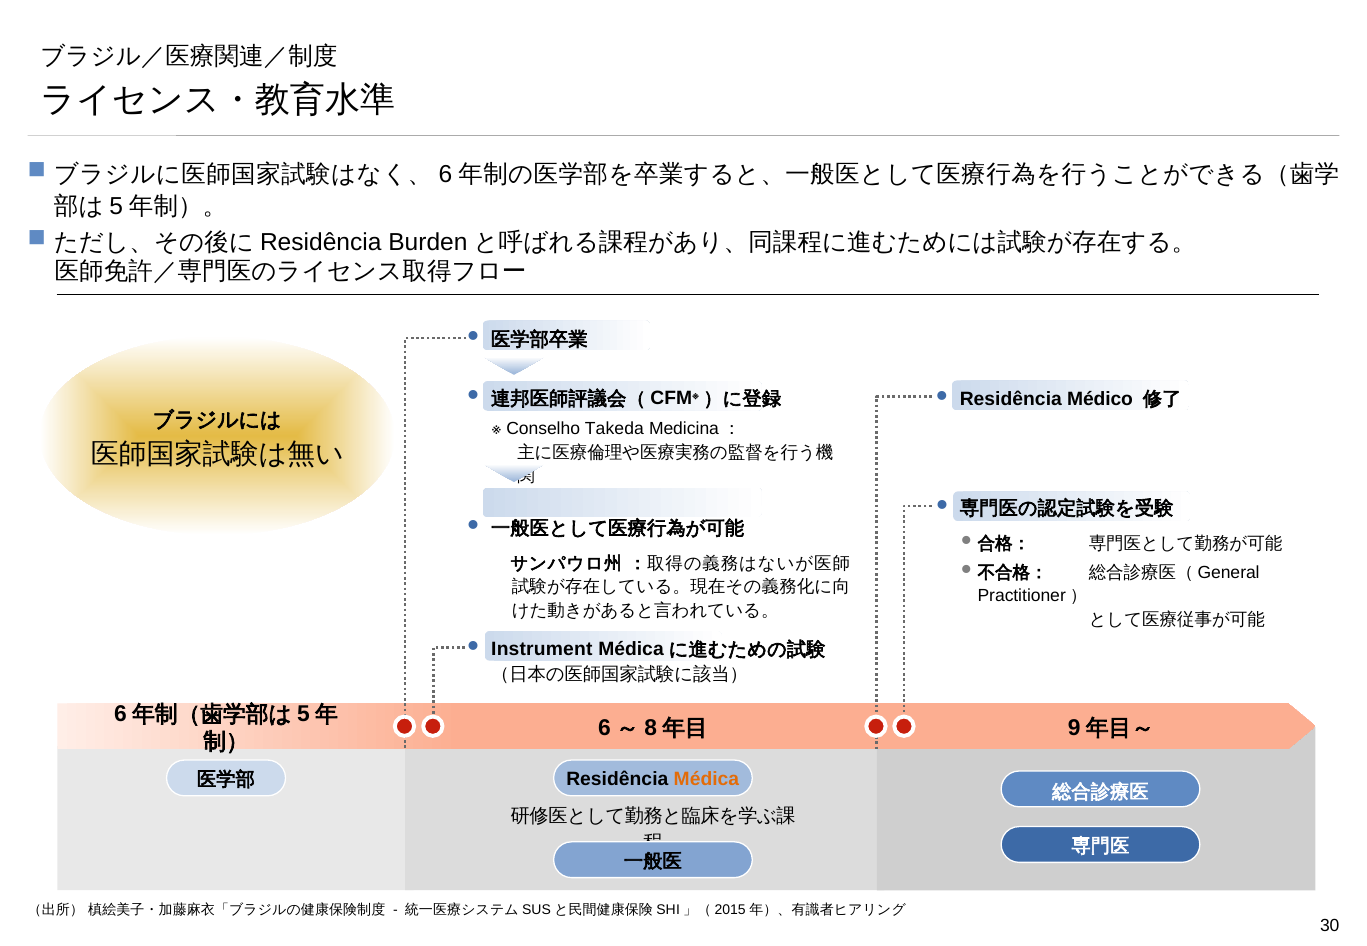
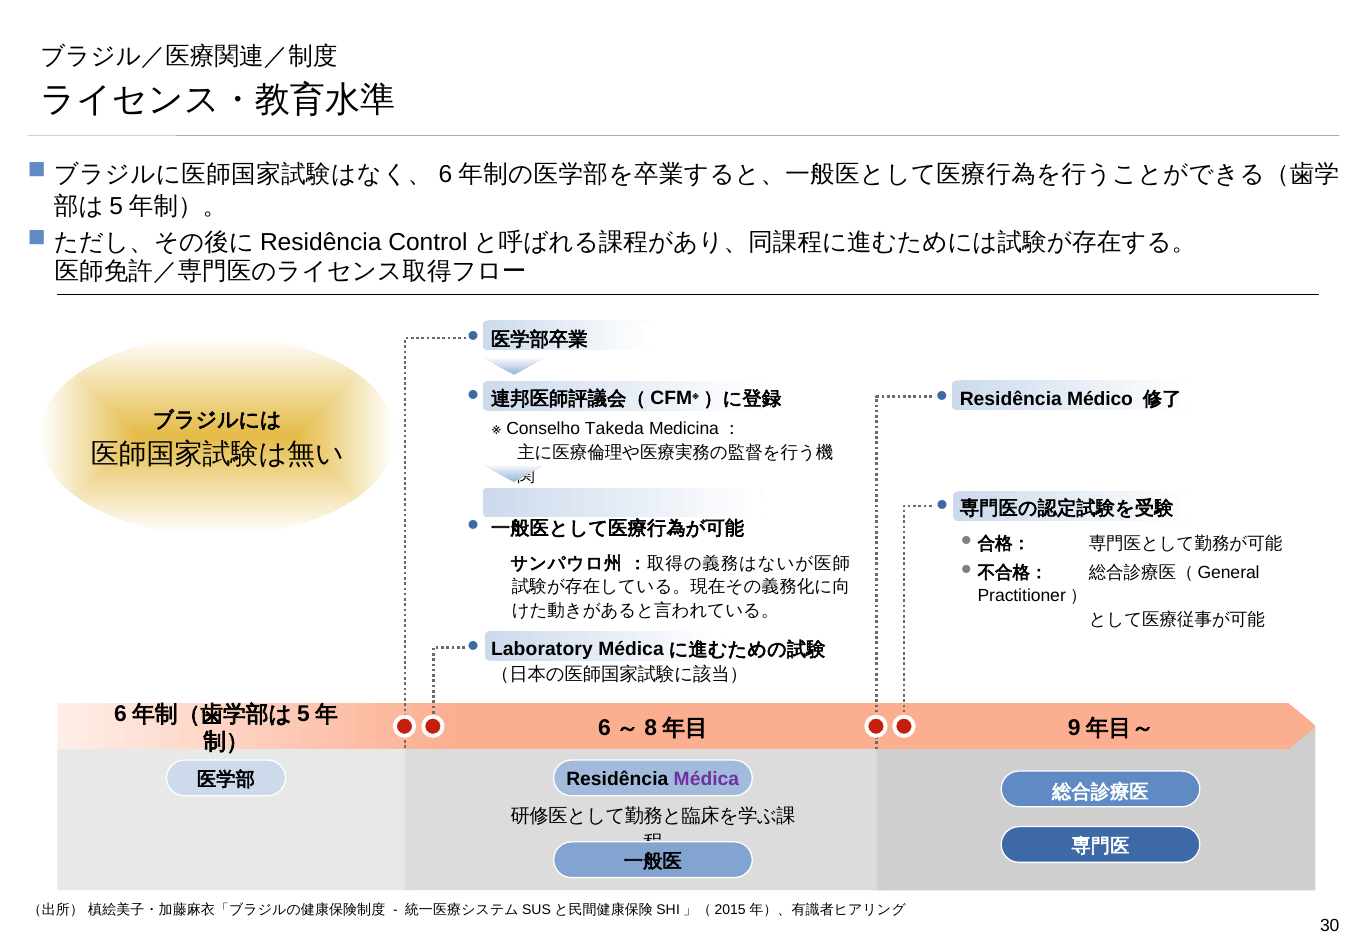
Burden: Burden -> Control
Instrument: Instrument -> Laboratory
Médica at (706, 780) colour: orange -> purple
